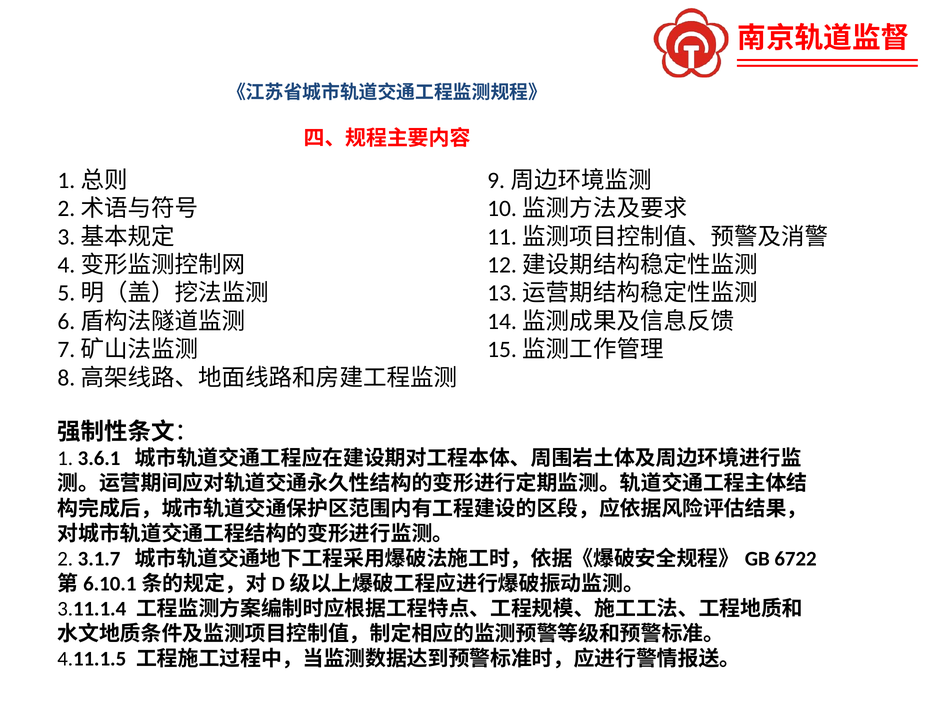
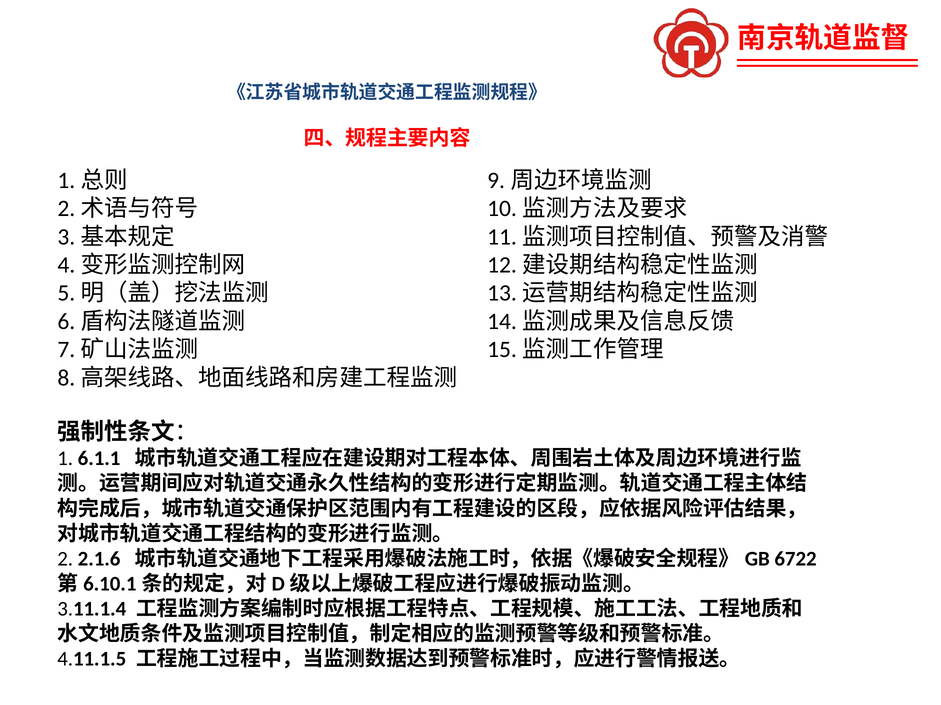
3.6.1: 3.6.1 -> 6.1.1
3.1.7: 3.1.7 -> 2.1.6
